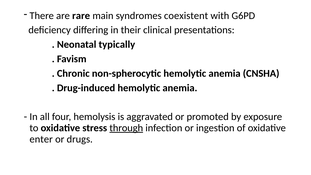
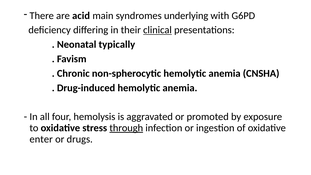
rare: rare -> acid
coexistent: coexistent -> underlying
clinical underline: none -> present
